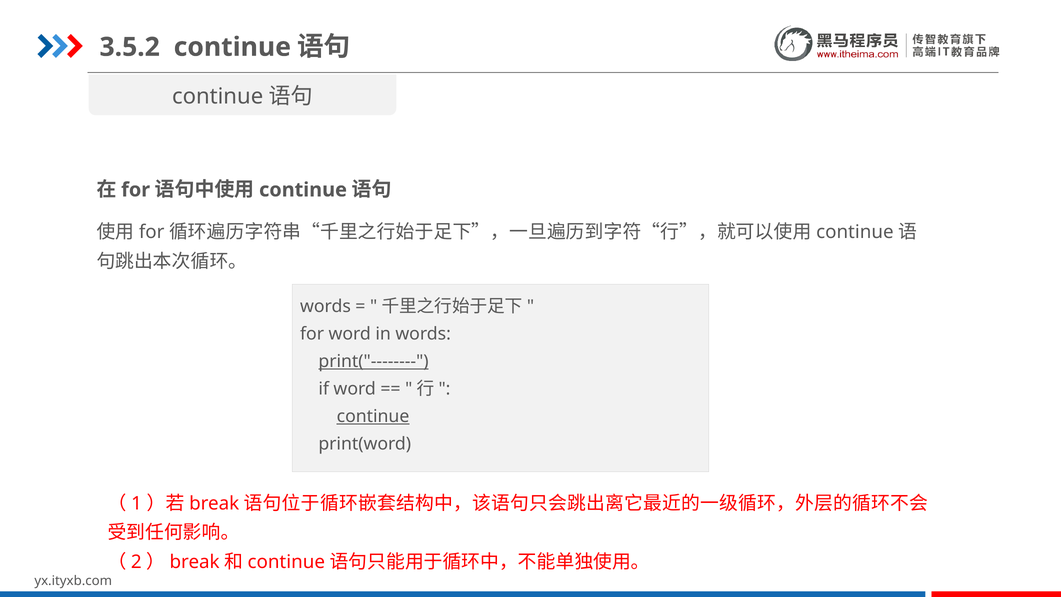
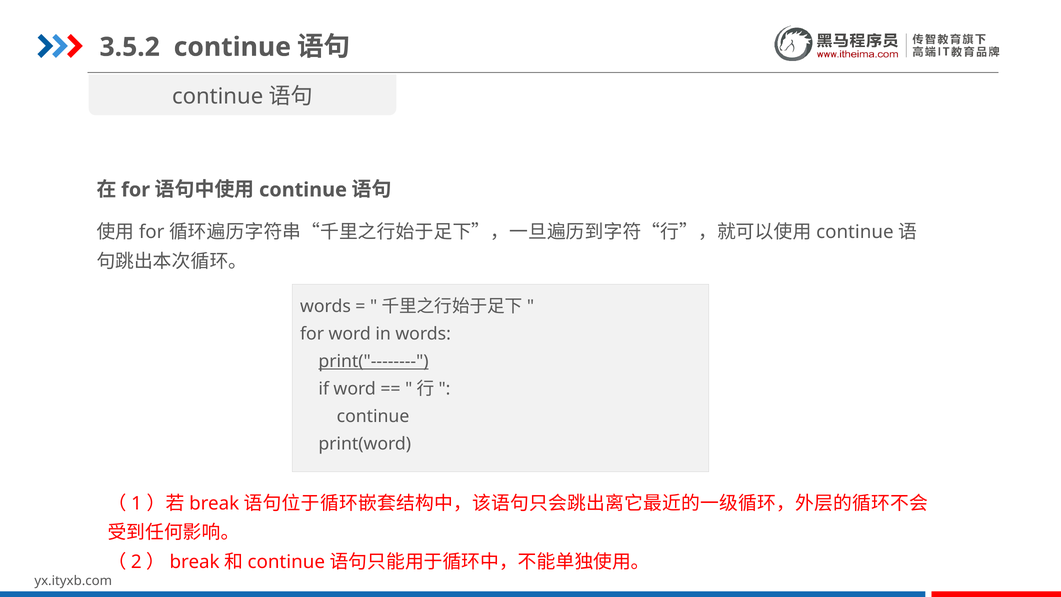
continue at (373, 416) underline: present -> none
